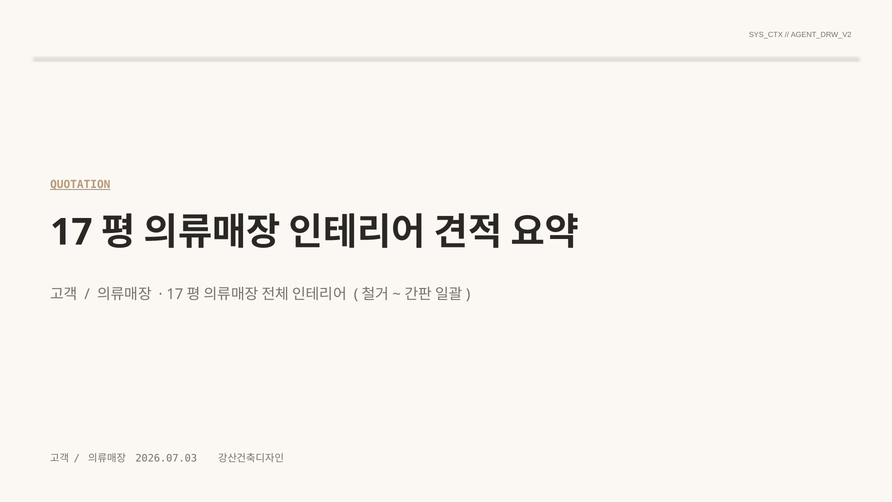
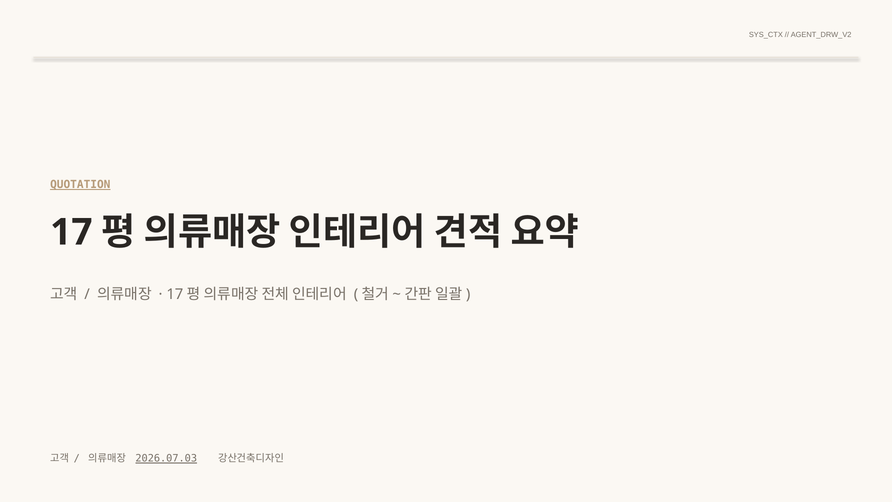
2026.07.03 underline: none -> present
